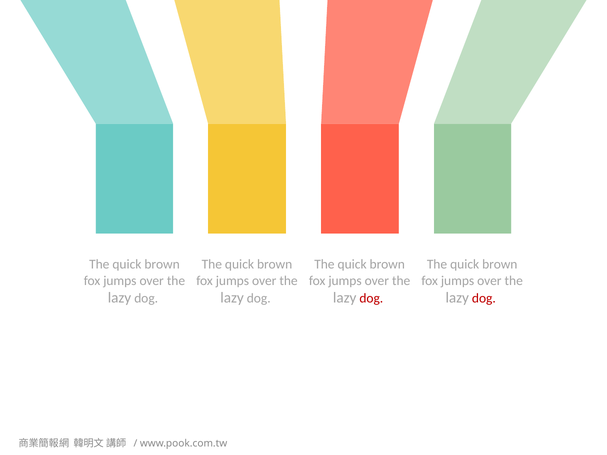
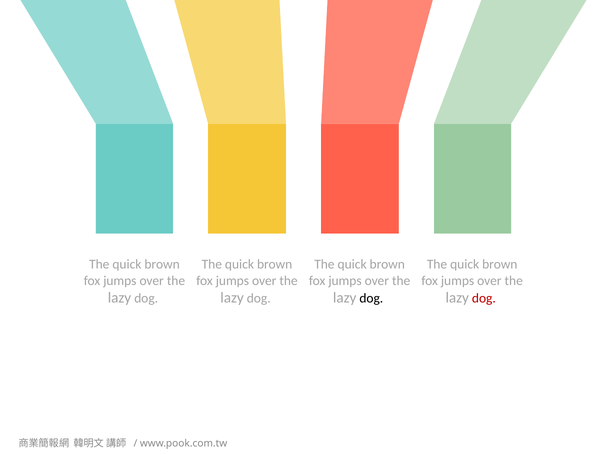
dog at (371, 299) colour: red -> black
